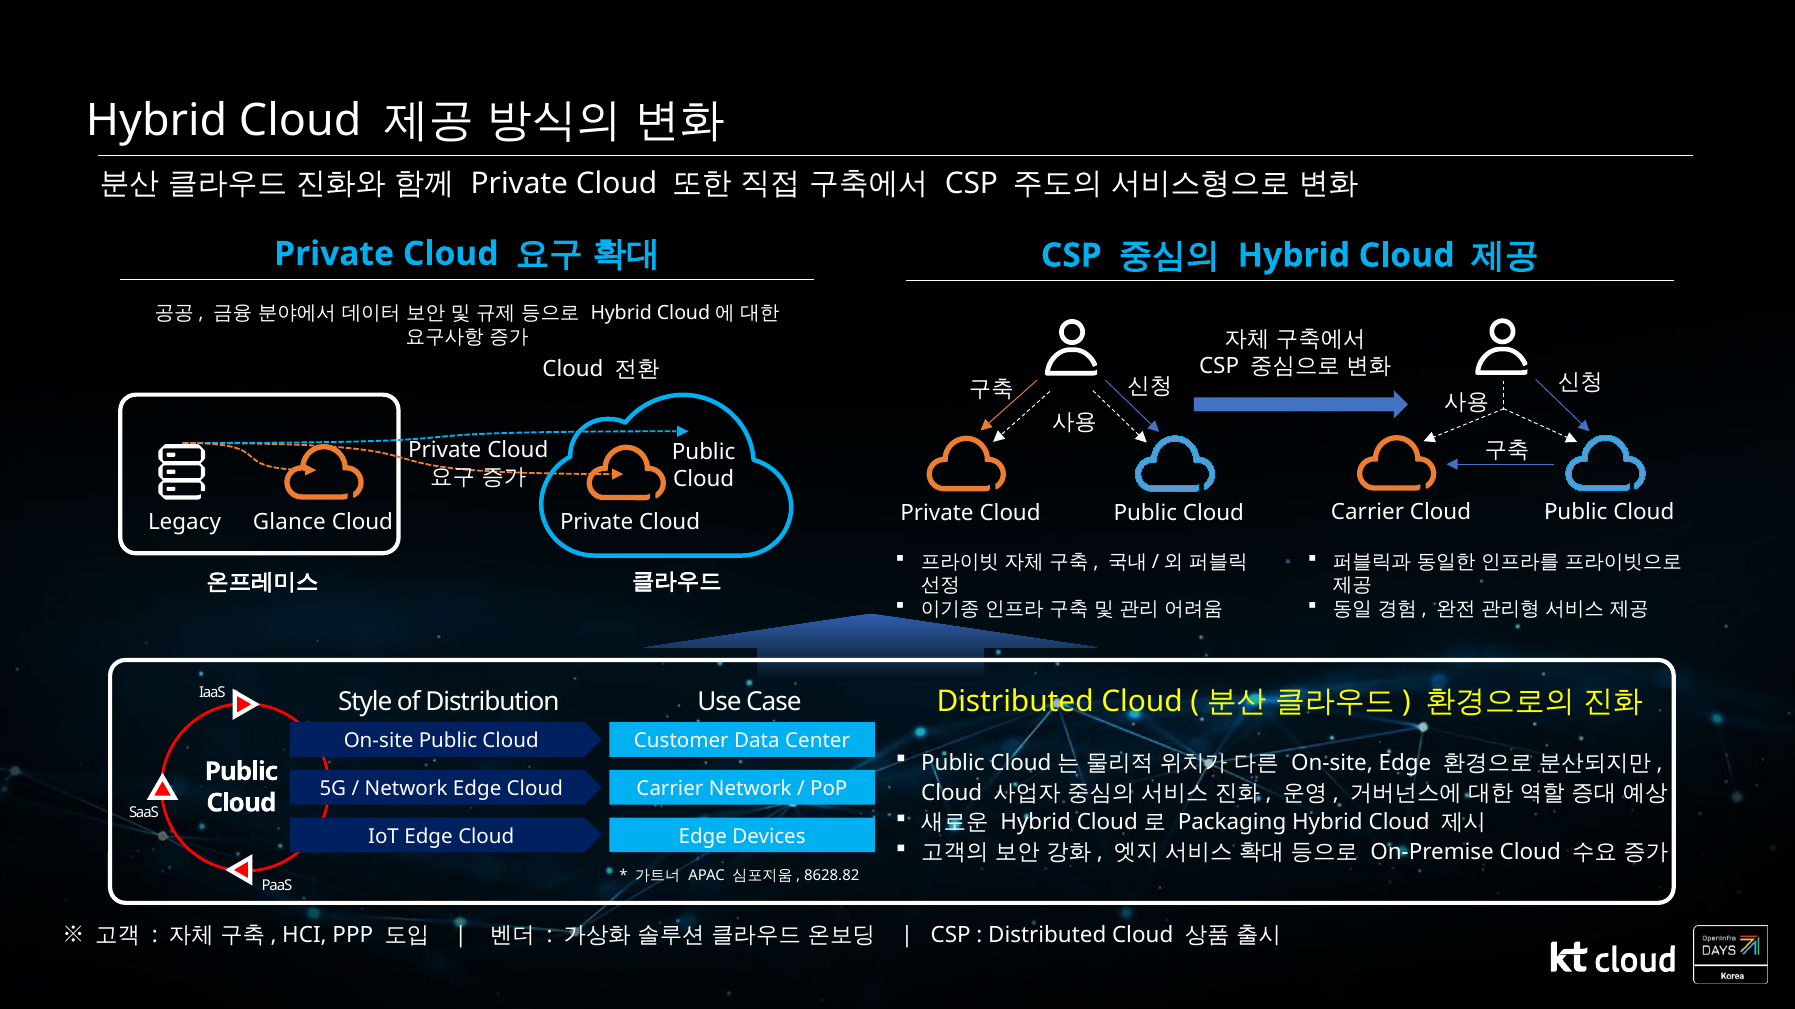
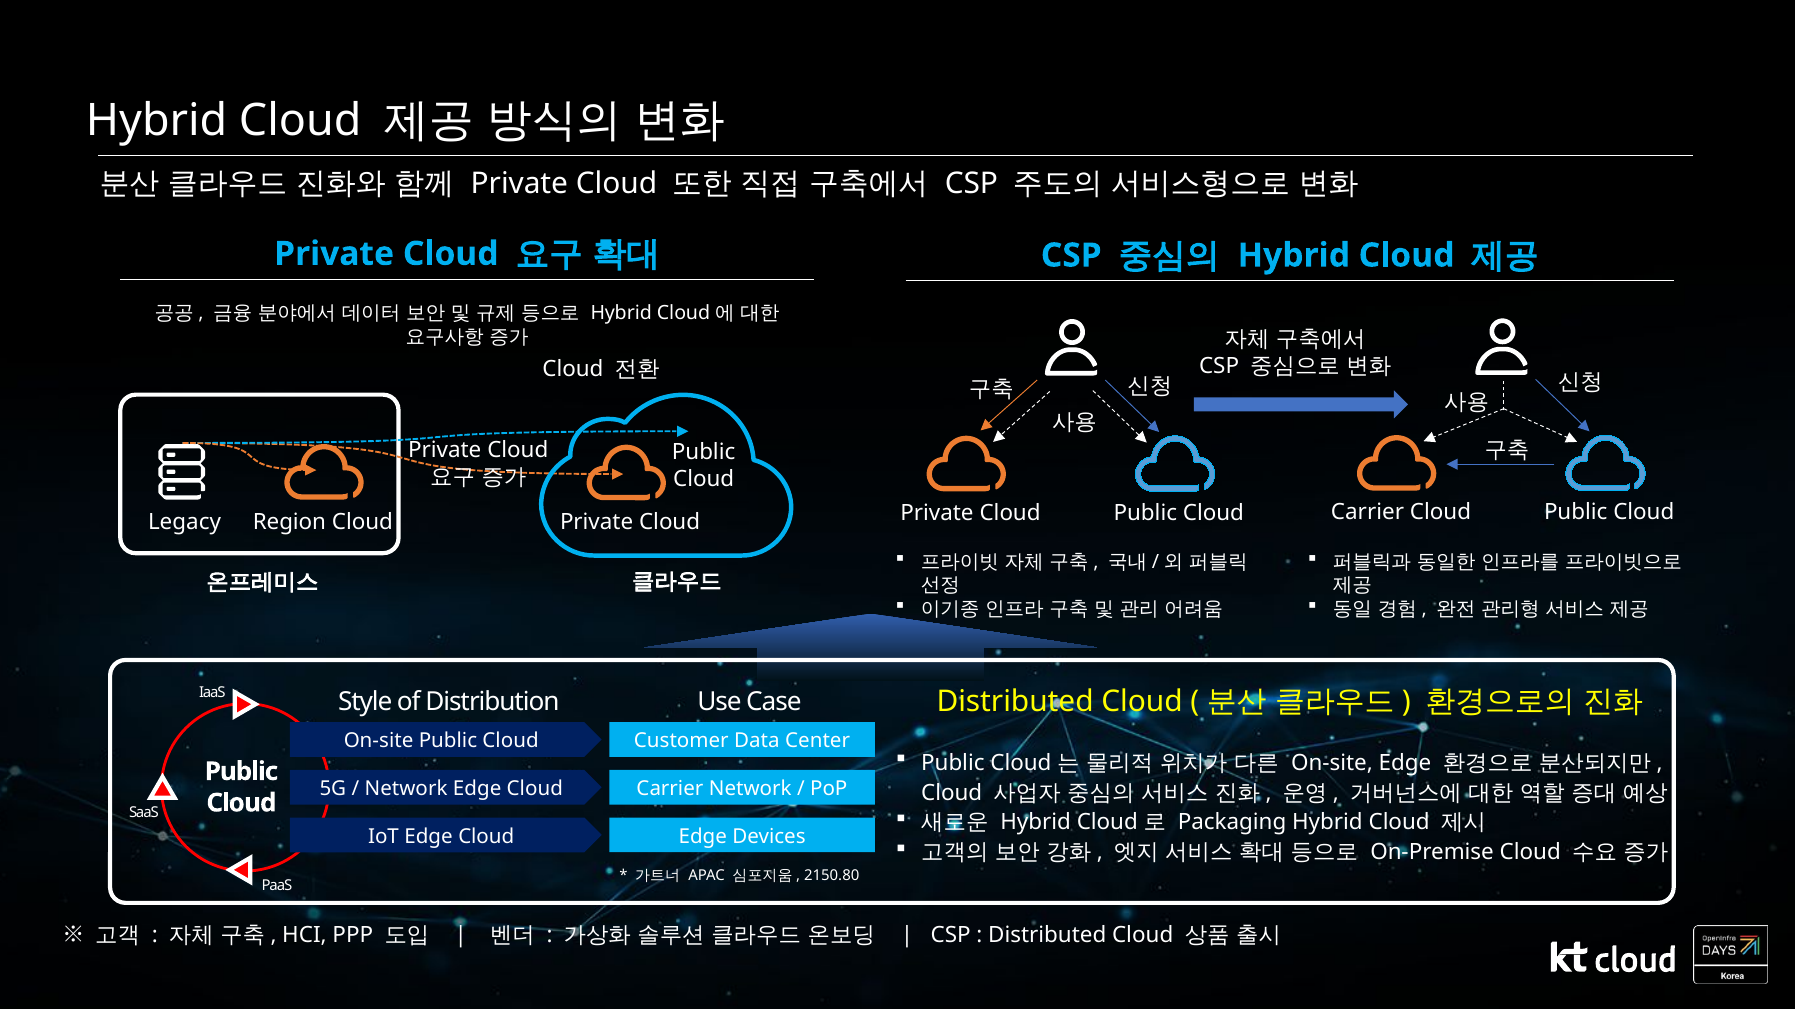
Glance: Glance -> Region
8628.82: 8628.82 -> 2150.80
